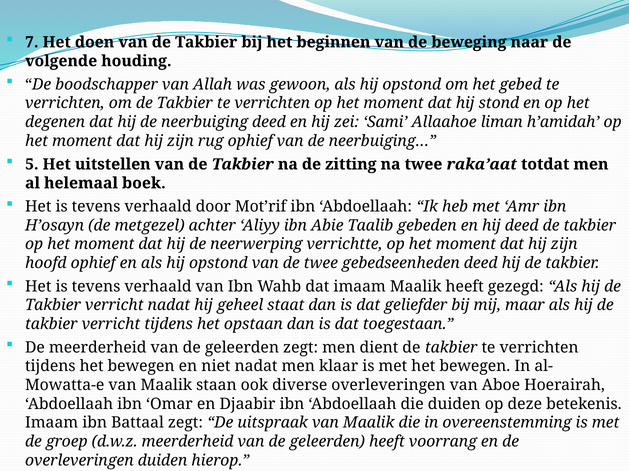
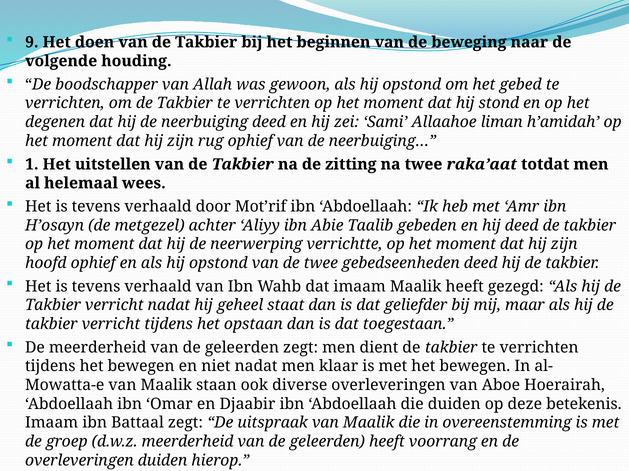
7: 7 -> 9
5: 5 -> 1
boek: boek -> wees
